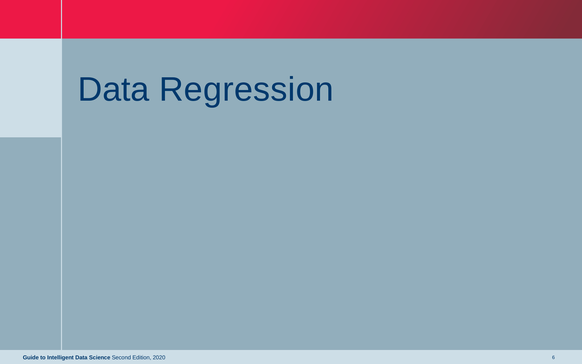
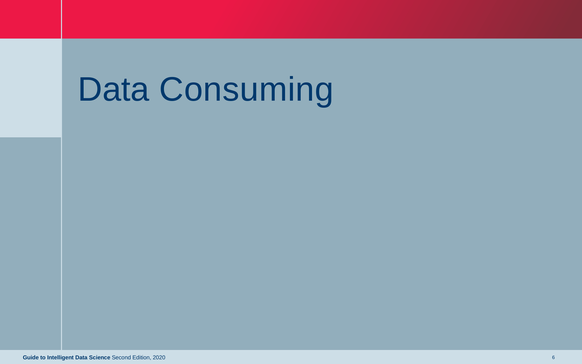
Regression: Regression -> Consuming
